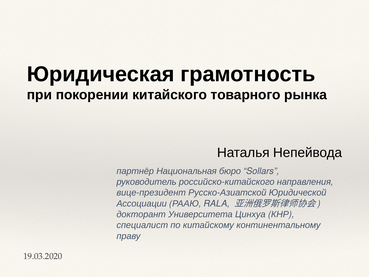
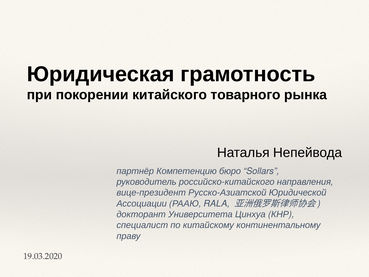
Национальная: Национальная -> Компетенцию
